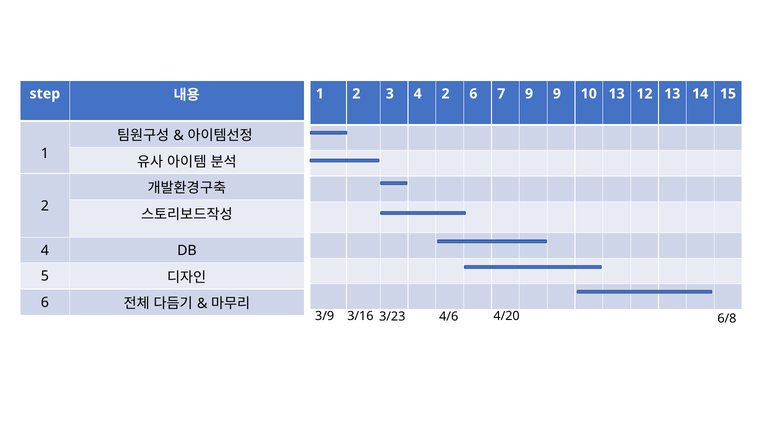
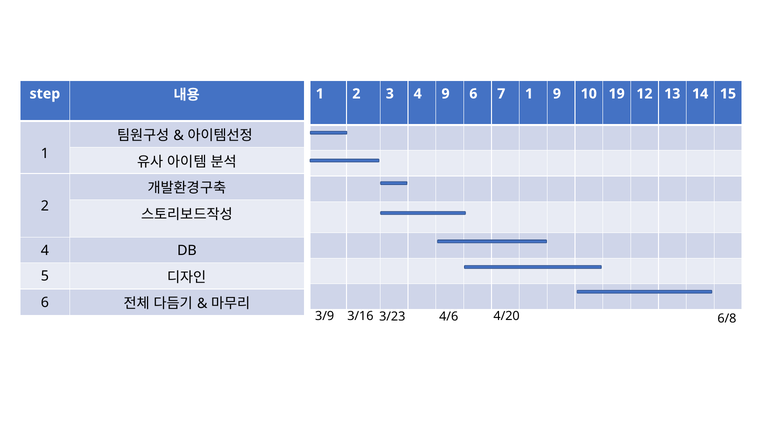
4 2: 2 -> 9
7 9: 9 -> 1
10 13: 13 -> 19
